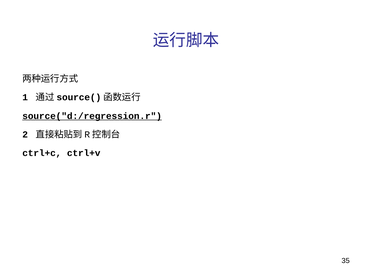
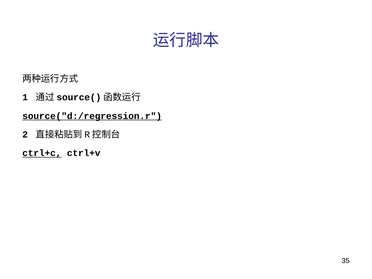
ctrl+c underline: none -> present
